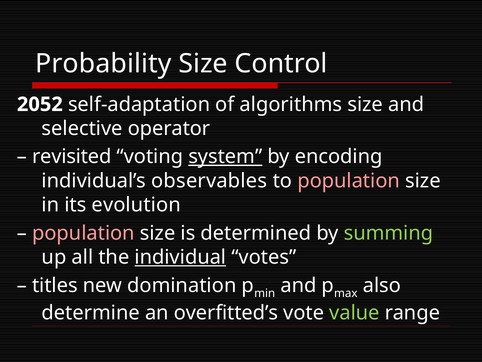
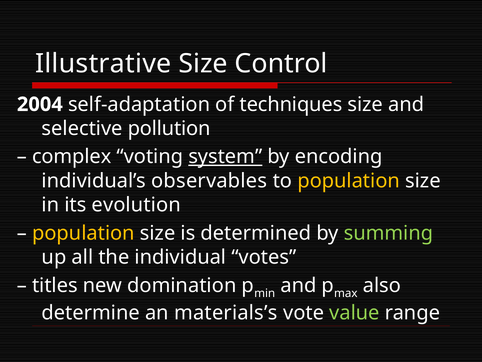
Probability: Probability -> Illustrative
2052: 2052 -> 2004
algorithms: algorithms -> techniques
operator: operator -> pollution
revisited: revisited -> complex
population at (349, 181) colour: pink -> yellow
population at (83, 233) colour: pink -> yellow
individual underline: present -> none
overfitted’s: overfitted’s -> materials’s
